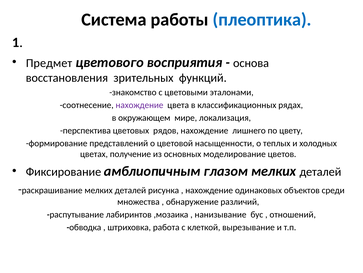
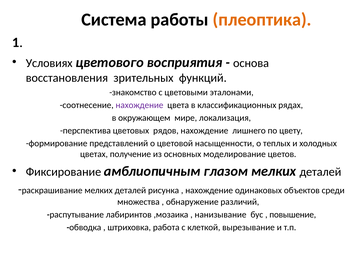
плеоптика colour: blue -> orange
Предмет: Предмет -> Условиях
отношений: отношений -> повышение
